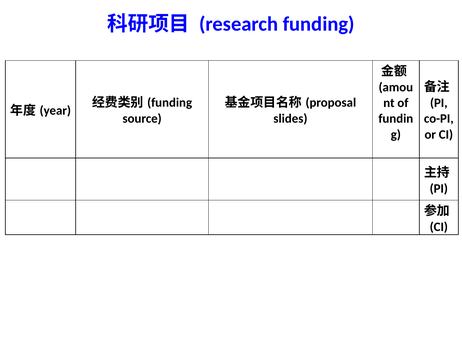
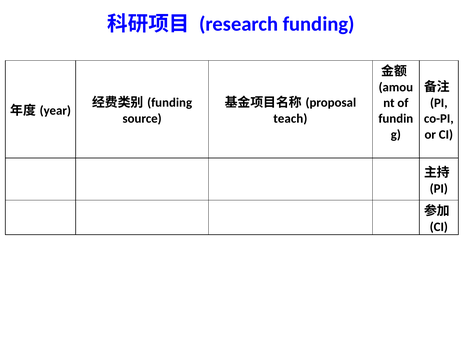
slides: slides -> teach
